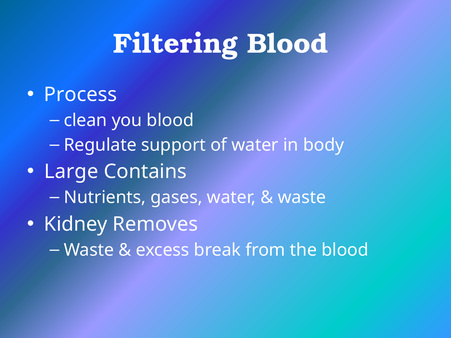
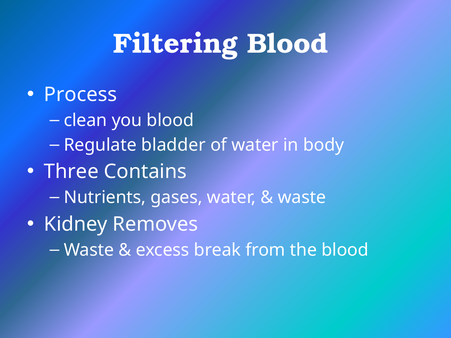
support: support -> bladder
Large: Large -> Three
